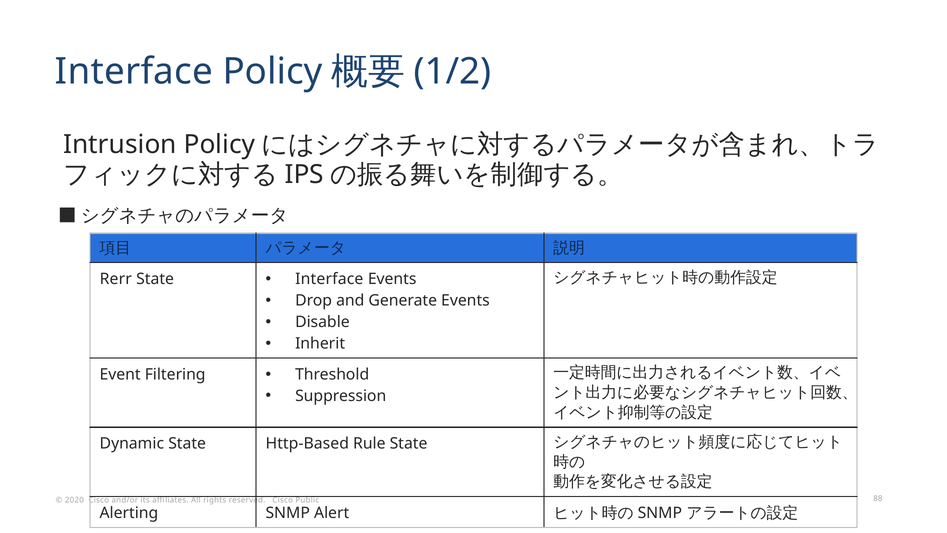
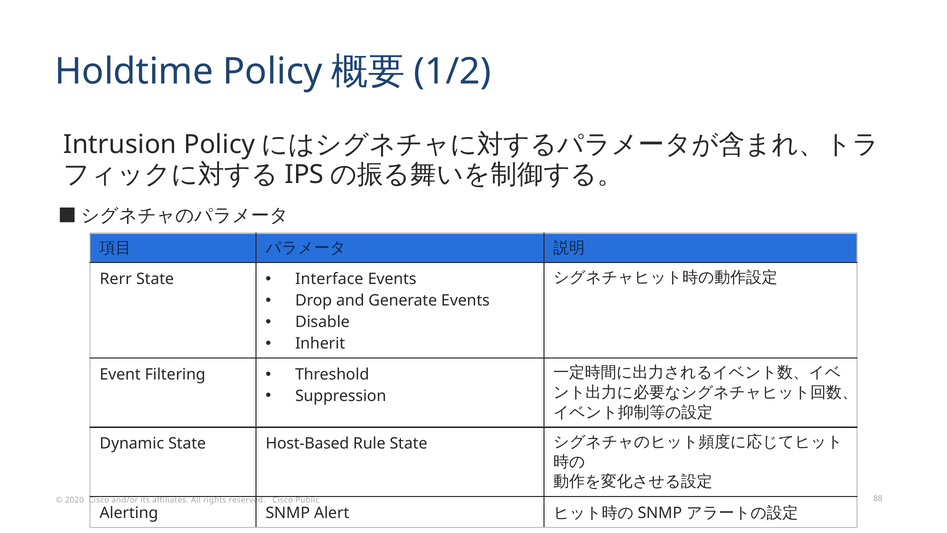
Interface at (134, 72): Interface -> Holdtime
Http-Based: Http-Based -> Host-Based
